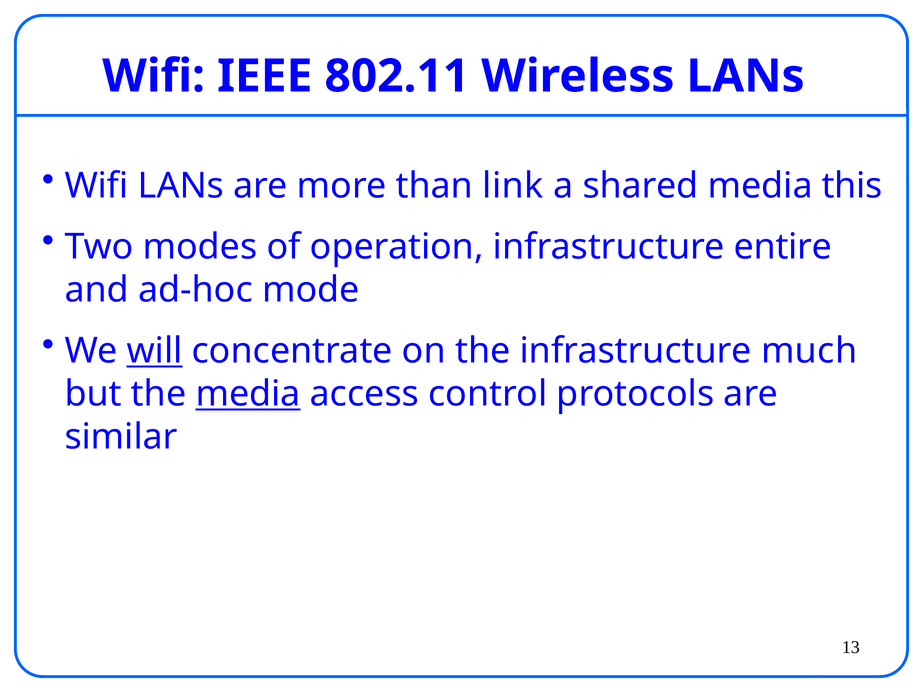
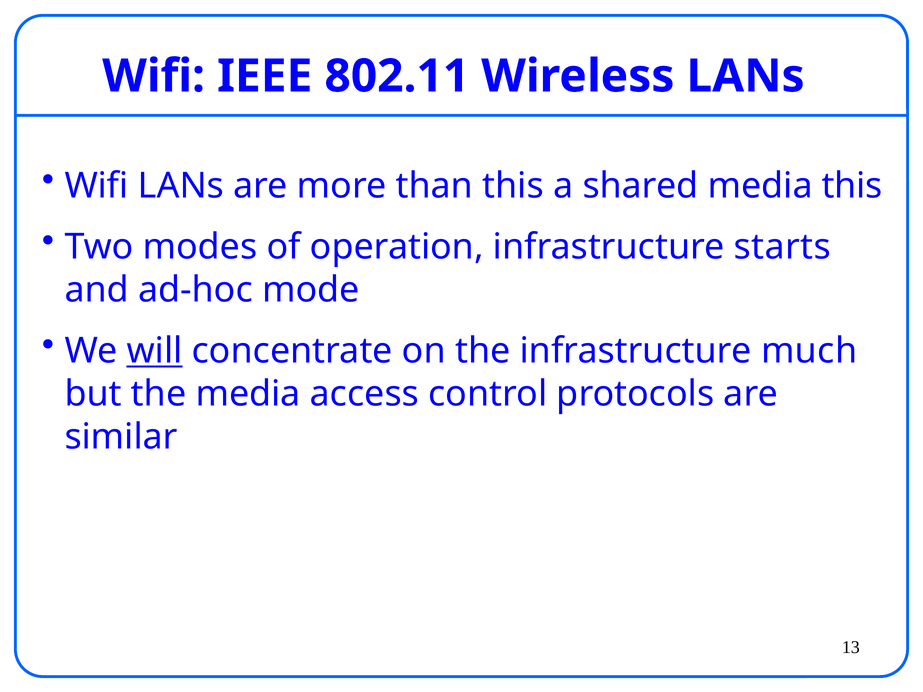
than link: link -> this
entire: entire -> starts
media at (248, 394) underline: present -> none
